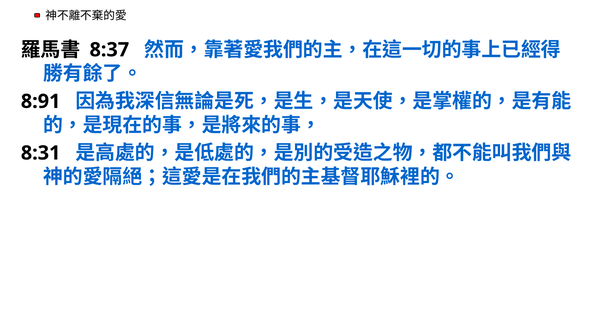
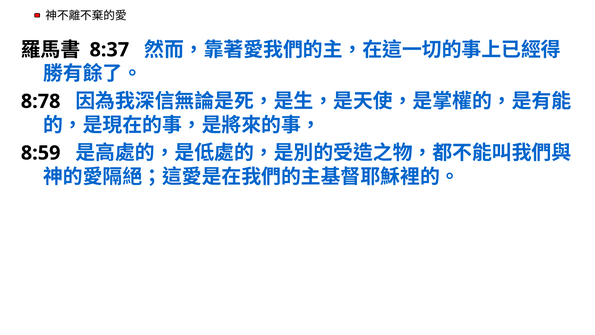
8:91: 8:91 -> 8:78
8:31: 8:31 -> 8:59
